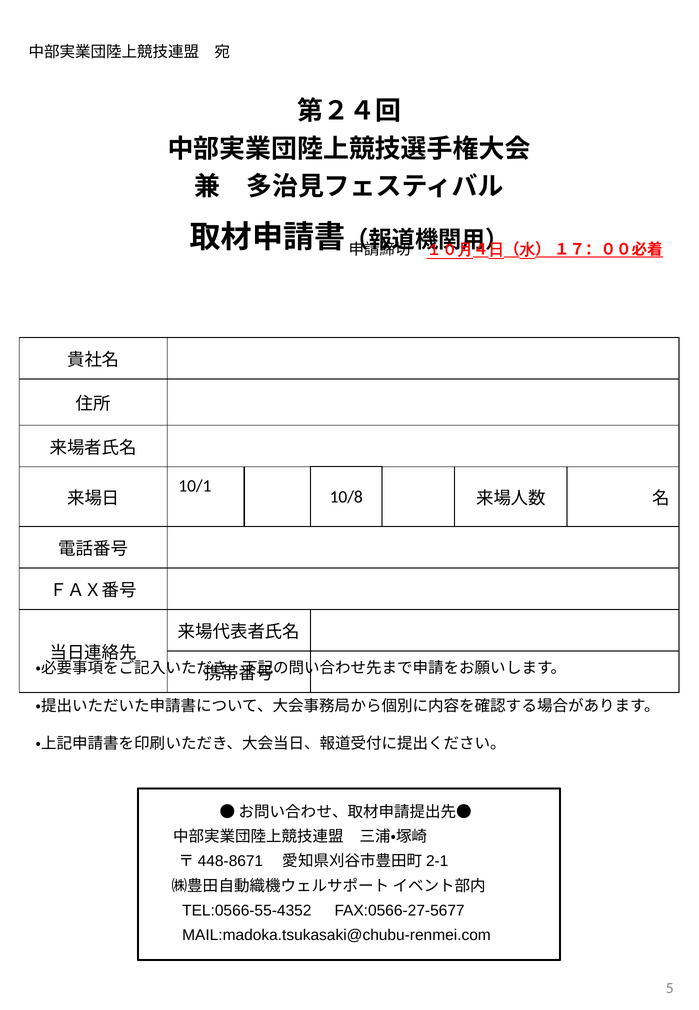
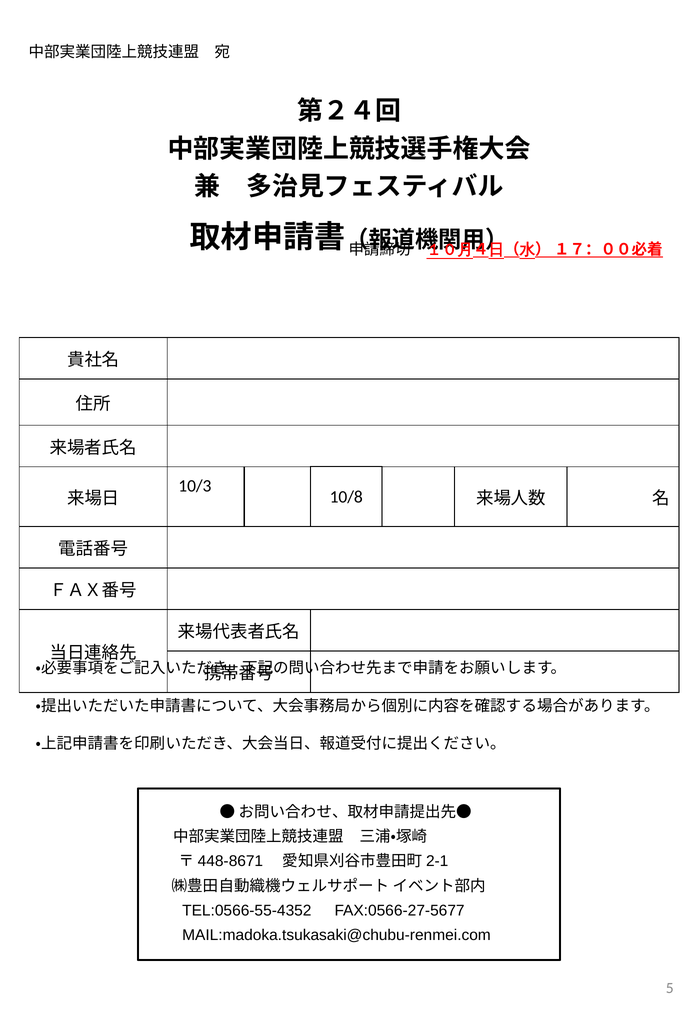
10/1: 10/1 -> 10/3
